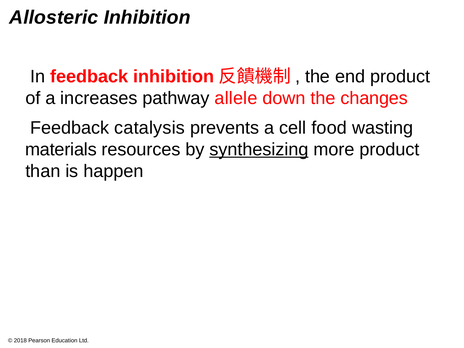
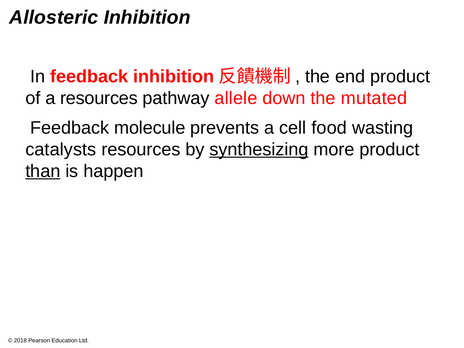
a increases: increases -> resources
changes: changes -> mutated
catalysis: catalysis -> molecule
materials: materials -> catalysts
than underline: none -> present
